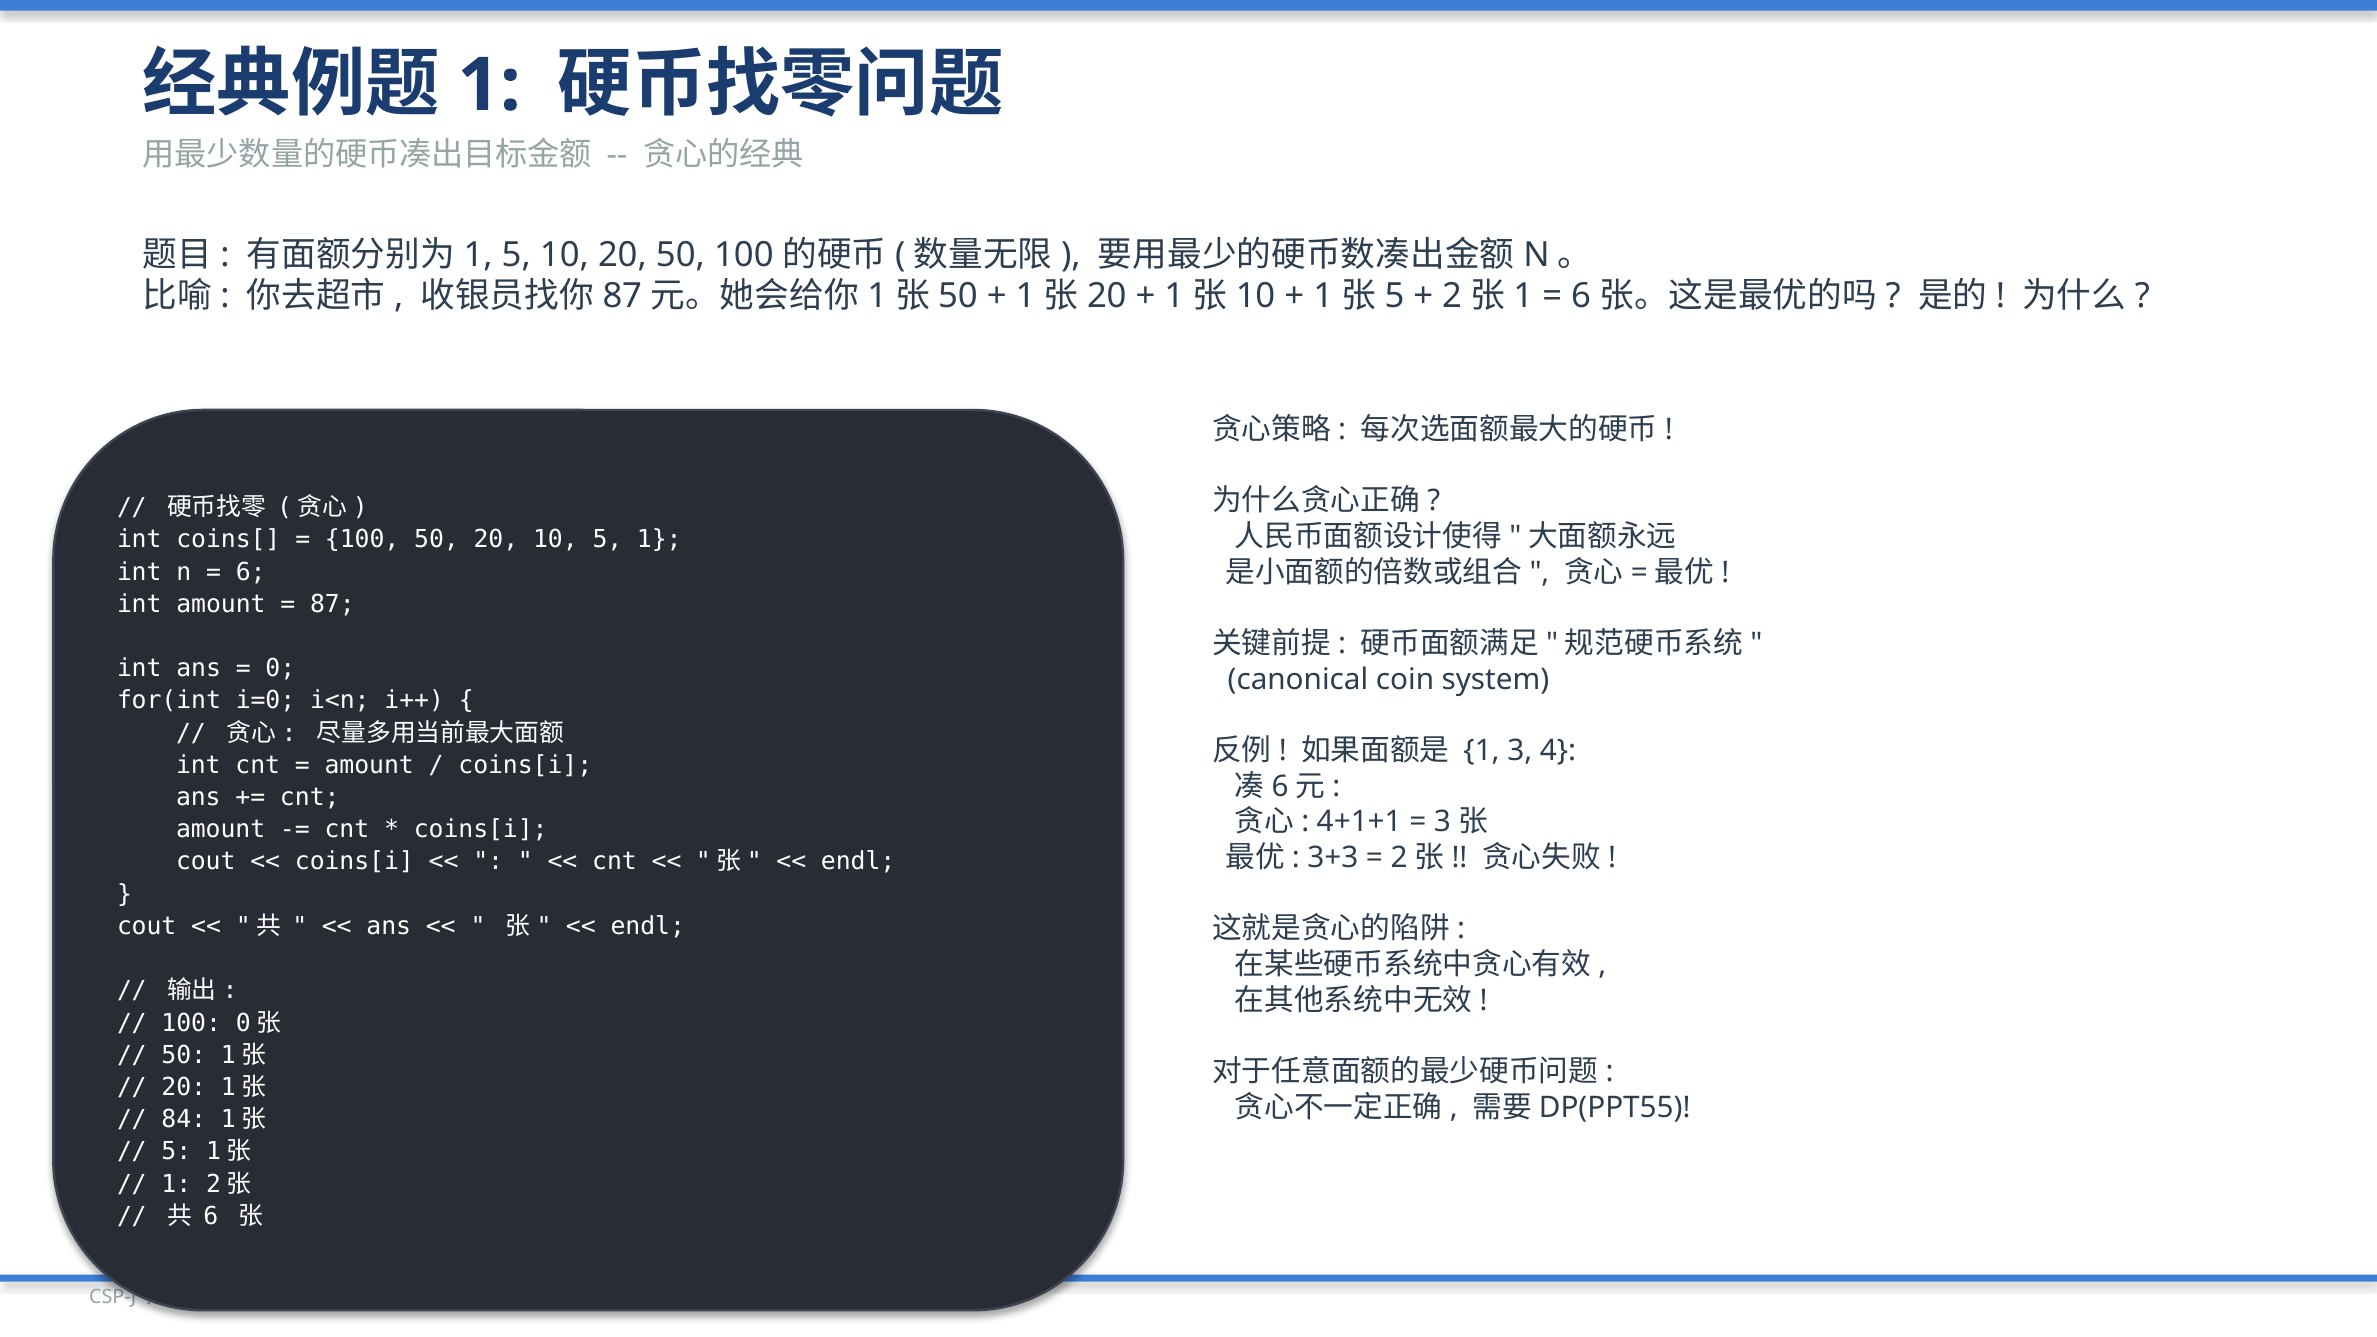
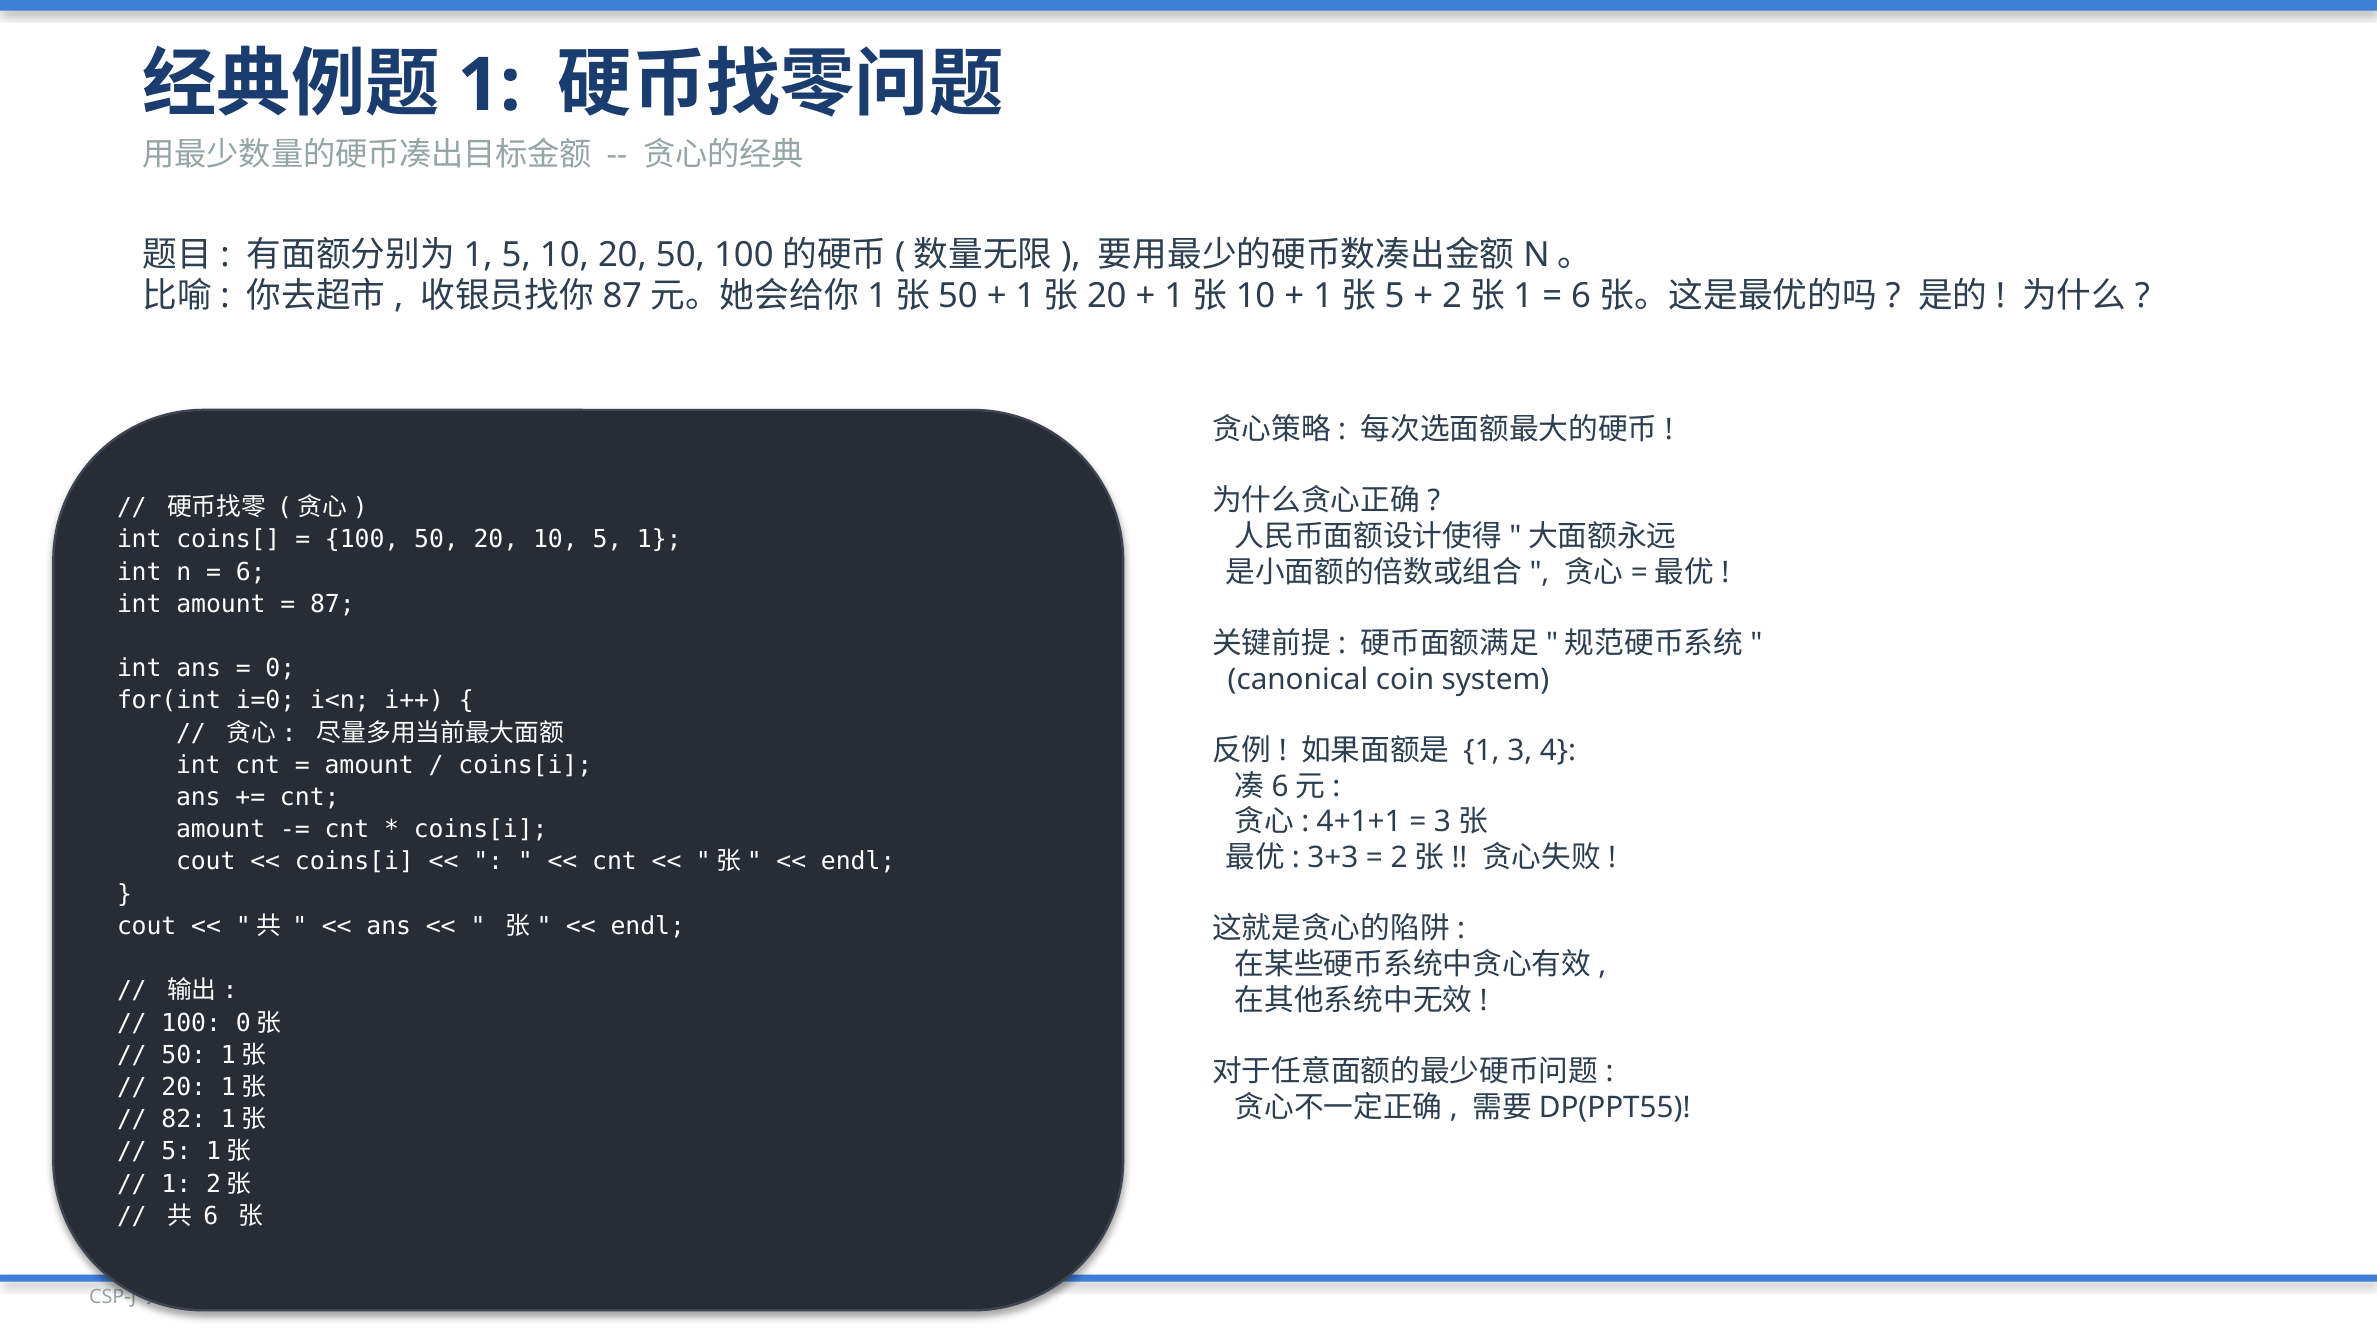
84: 84 -> 82
